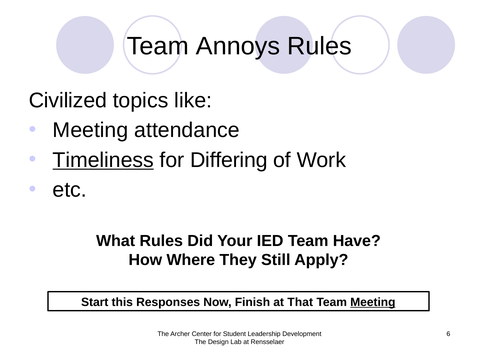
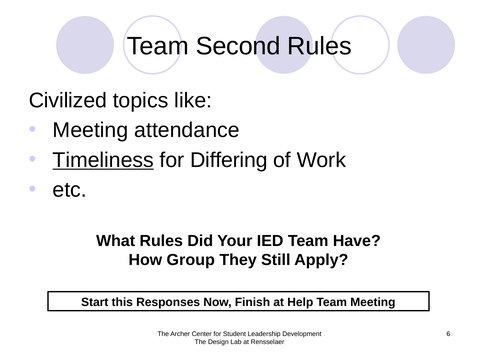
Annoys: Annoys -> Second
Where: Where -> Group
That: That -> Help
Meeting at (373, 302) underline: present -> none
